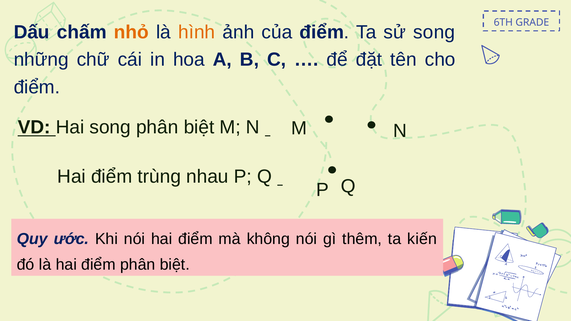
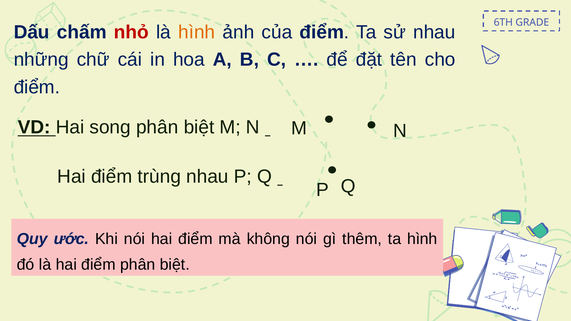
nhỏ colour: orange -> red
sử song: song -> nhau
ta kiến: kiến -> hình
